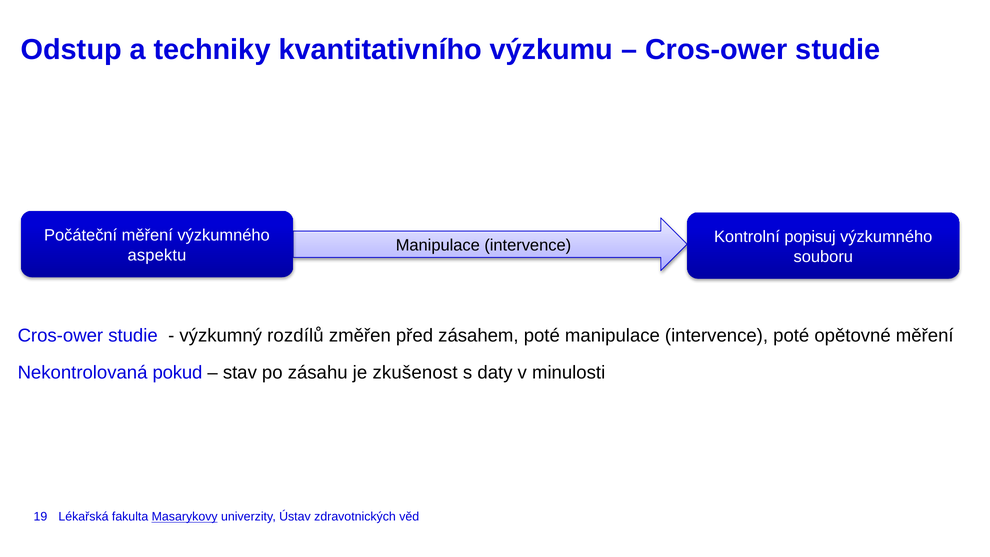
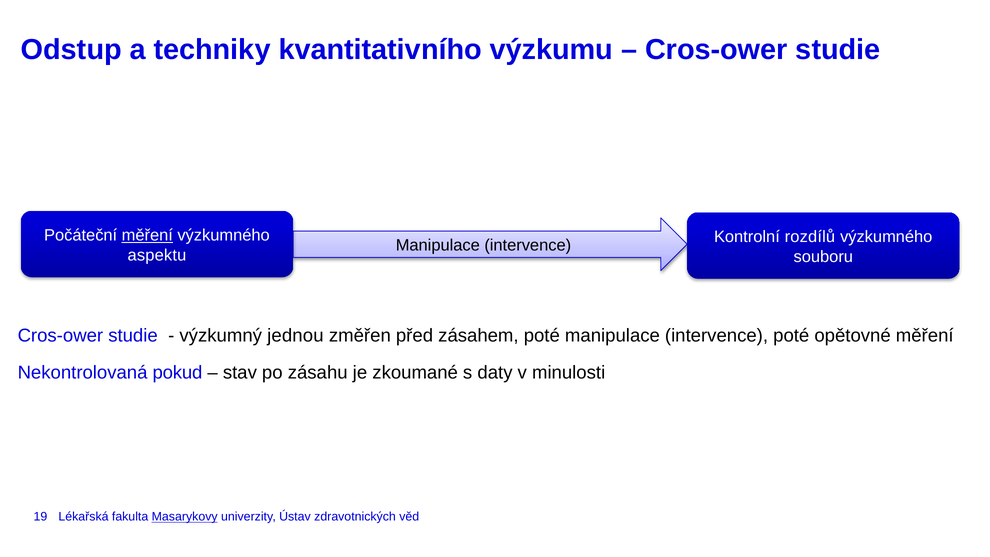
měření at (147, 235) underline: none -> present
popisuj: popisuj -> rozdílů
rozdílů: rozdílů -> jednou
zkušenost: zkušenost -> zkoumané
